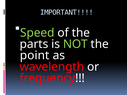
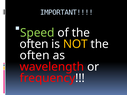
parts at (34, 44): parts -> often
NOT colour: light green -> yellow
point at (35, 56): point -> often
